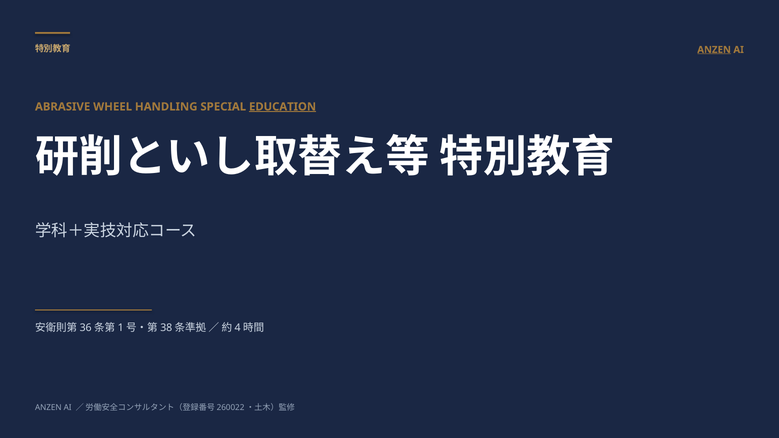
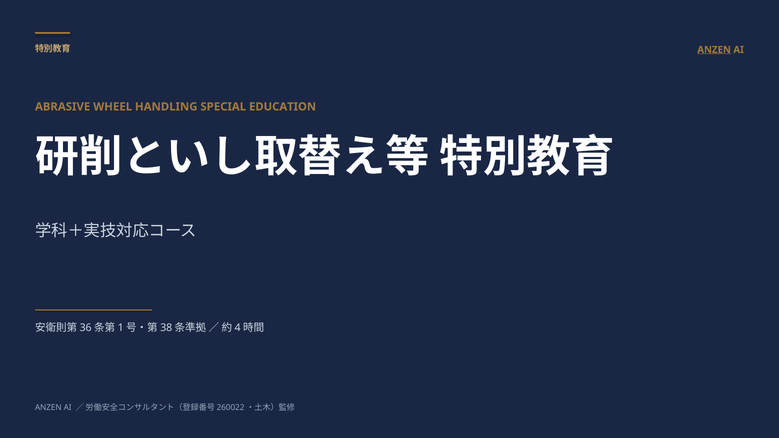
EDUCATION underline: present -> none
